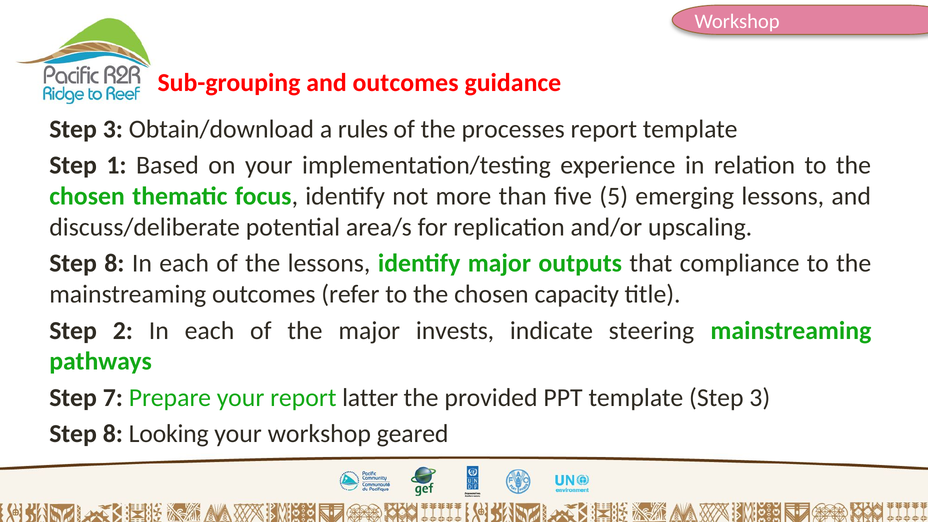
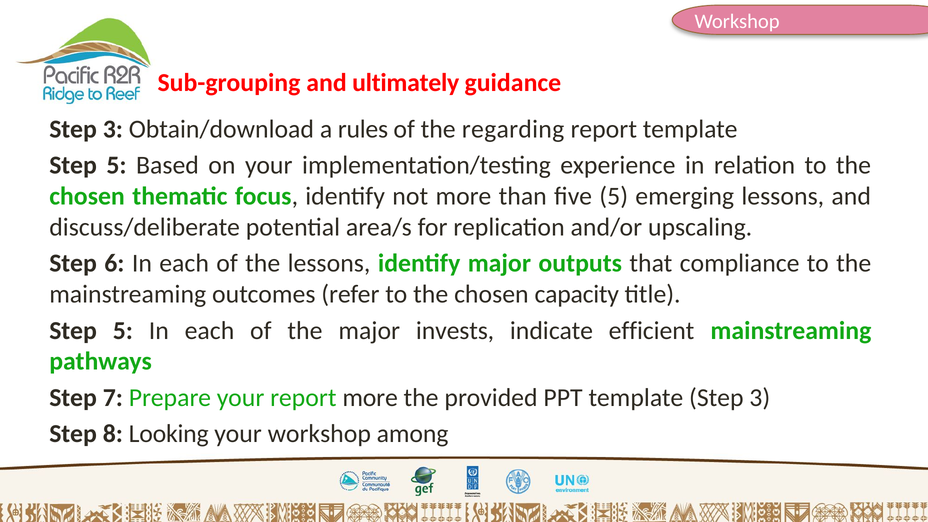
and outcomes: outcomes -> ultimately
processes: processes -> regarding
1 at (116, 165): 1 -> 5
8 at (114, 263): 8 -> 6
2 at (123, 331): 2 -> 5
steering: steering -> efficient
report latter: latter -> more
geared: geared -> among
